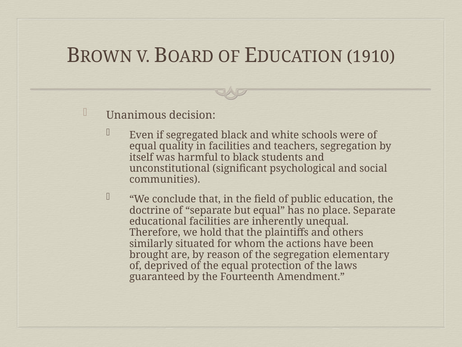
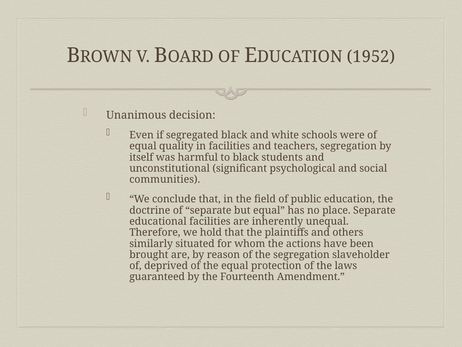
1910: 1910 -> 1952
elementary: elementary -> slaveholder
